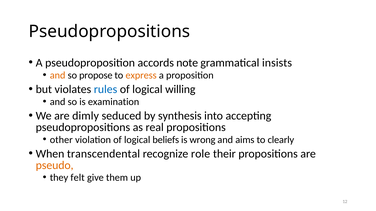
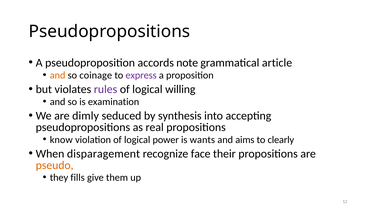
insists: insists -> article
propose: propose -> coinage
express colour: orange -> purple
rules colour: blue -> purple
other: other -> know
beliefs: beliefs -> power
wrong: wrong -> wants
transcendental: transcendental -> disparagement
role: role -> face
felt: felt -> fills
